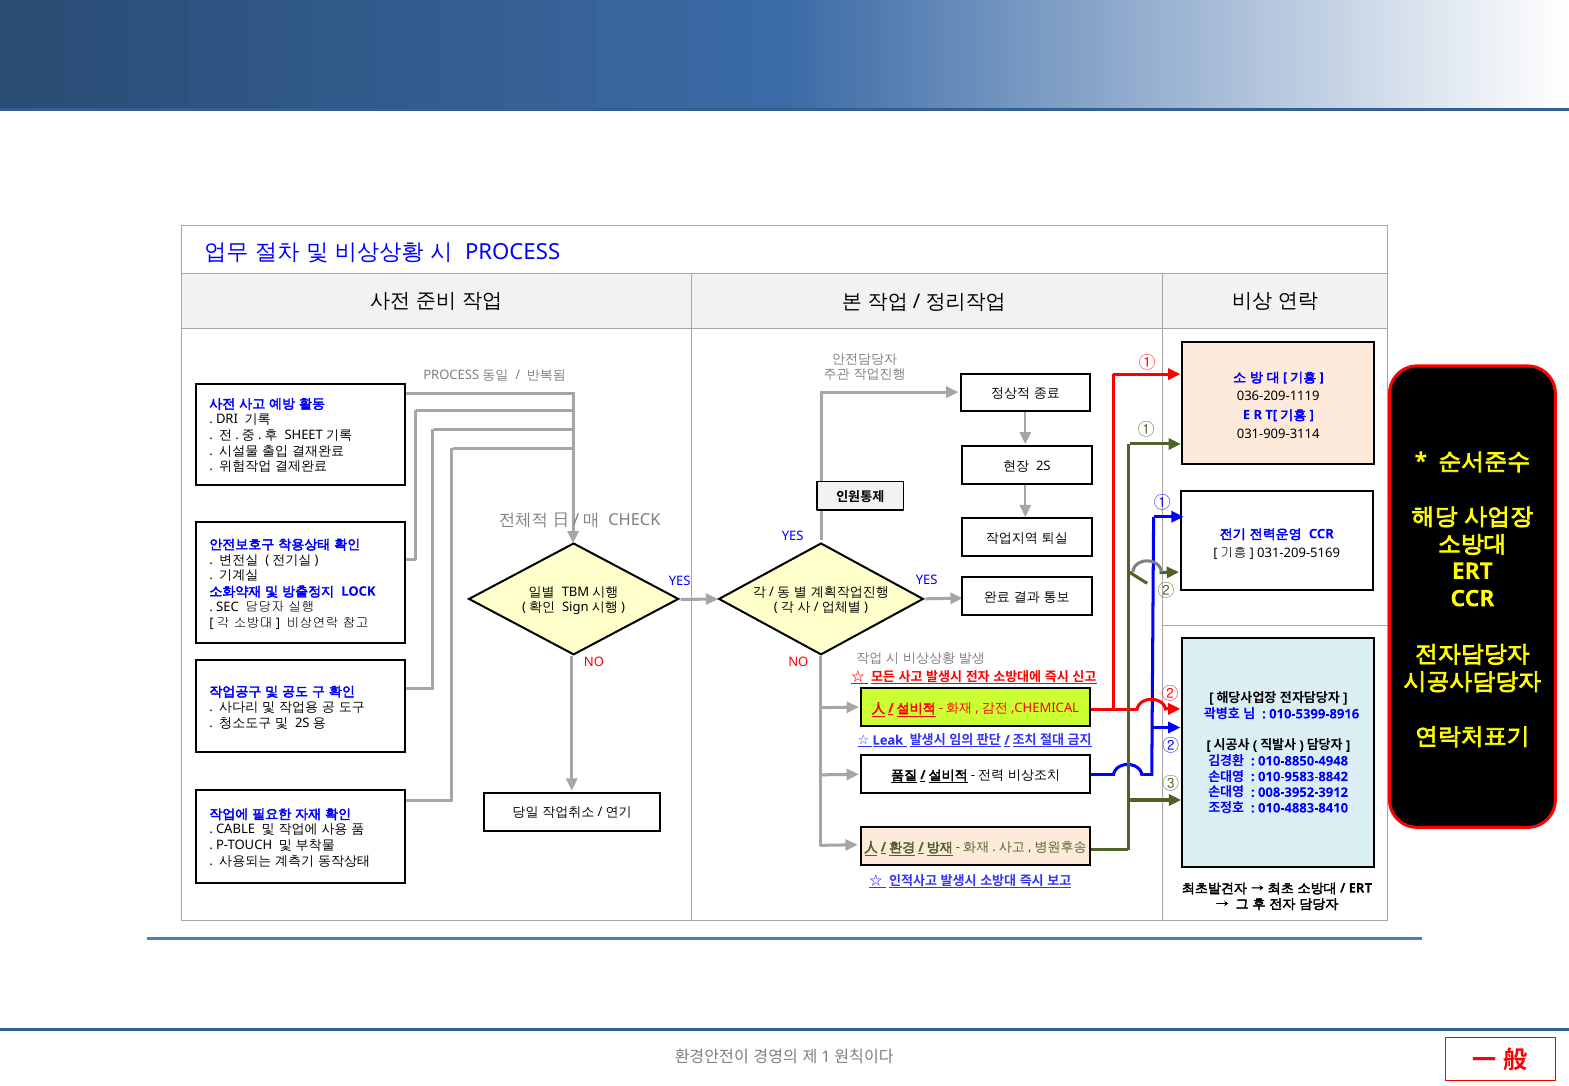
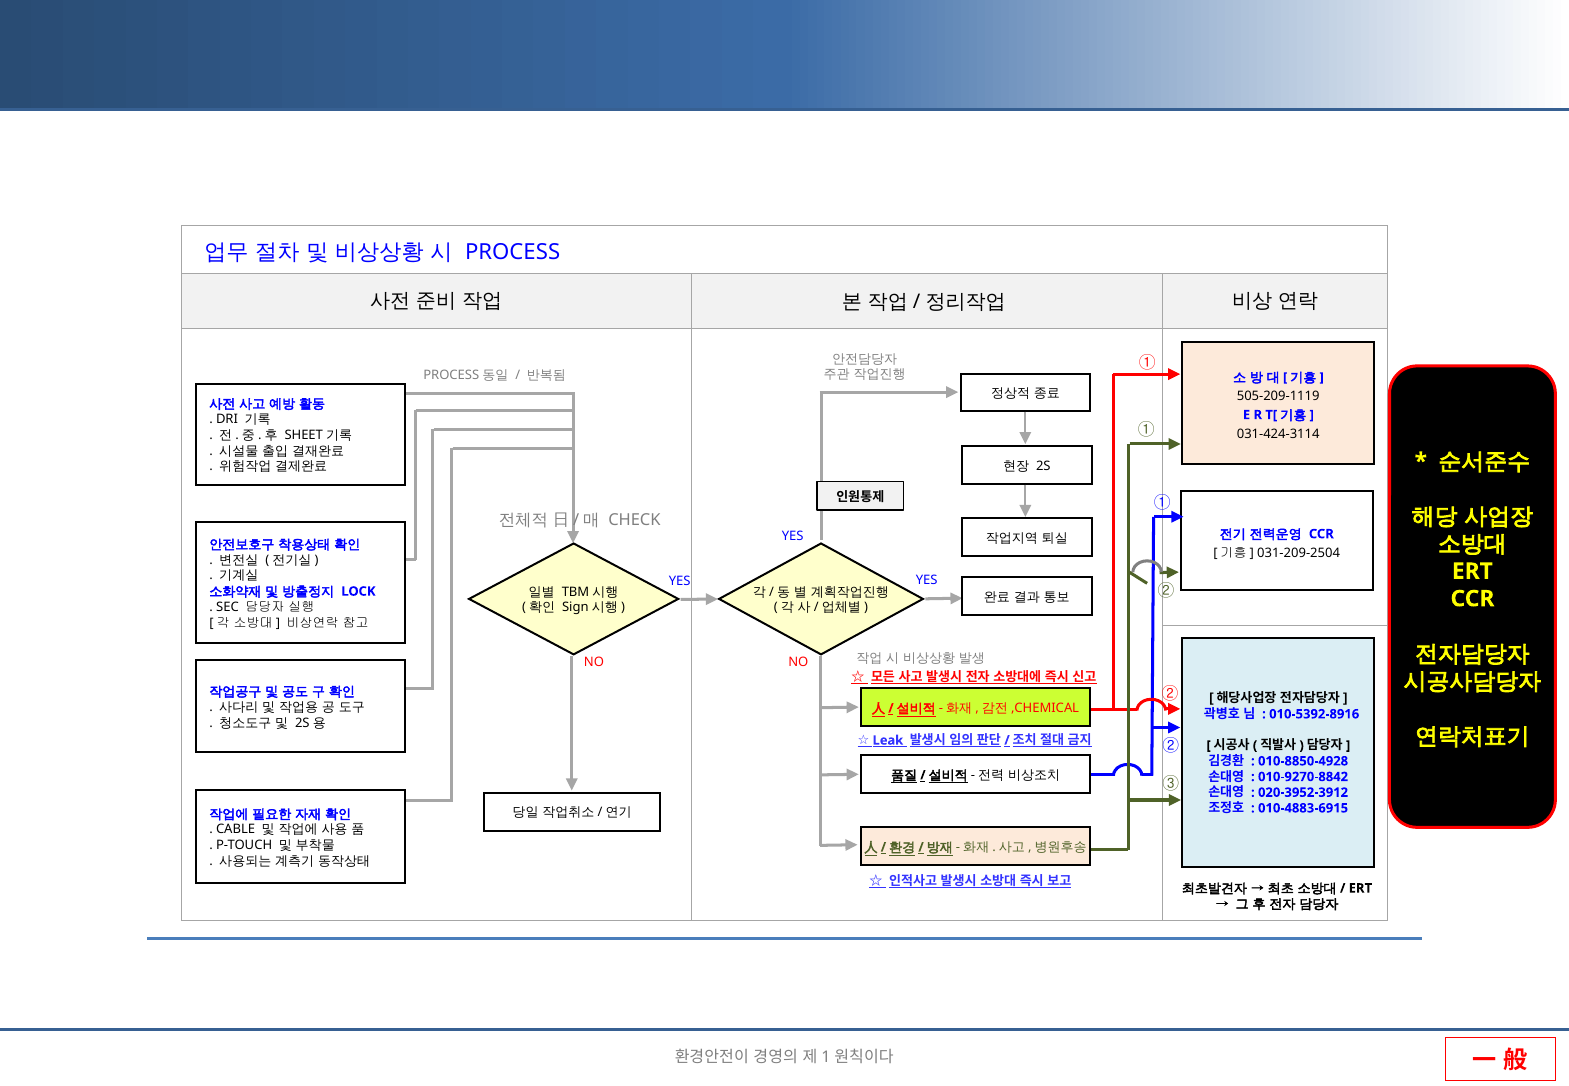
036-209-1119: 036-209-1119 -> 505-209-1119
031-909-3114: 031-909-3114 -> 031-424-3114
031-209-5169: 031-209-5169 -> 031-209-2504
010-5399-8916: 010-5399-8916 -> 010-5392-8916
010-8850-4948: 010-8850-4948 -> 010-8850-4928
010-9583-8842: 010-9583-8842 -> 010-9270-8842
008-3952-3912: 008-3952-3912 -> 020-3952-3912
010-4883-8410: 010-4883-8410 -> 010-4883-6915
